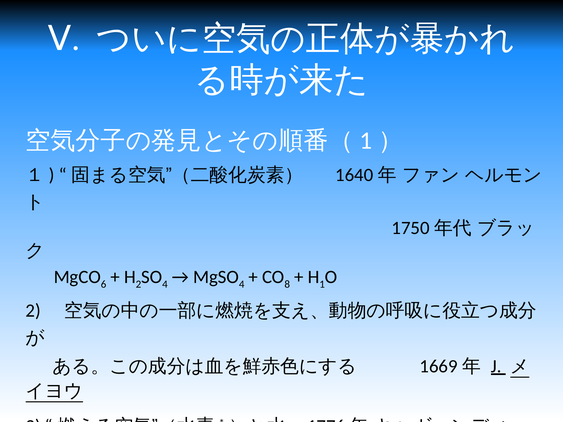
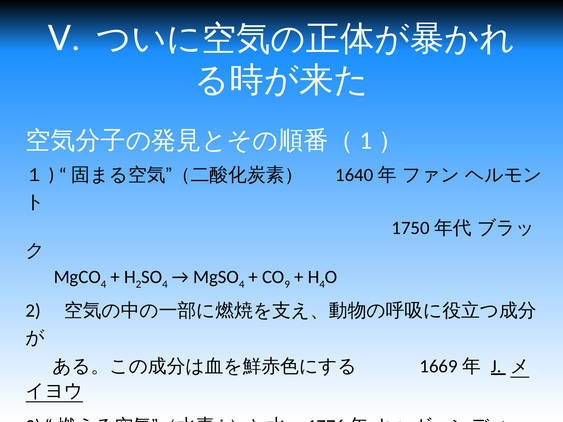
6 at (104, 284): 6 -> 4
8: 8 -> 9
1 at (322, 284): 1 -> 4
